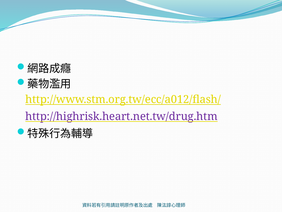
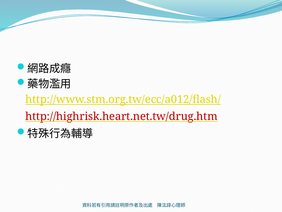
http://highrisk.heart.net.tw/drug.htm colour: purple -> red
